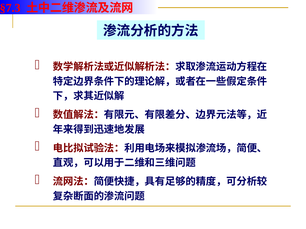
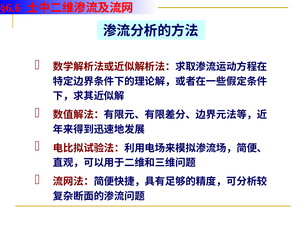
§7.3: §7.3 -> §6.6
